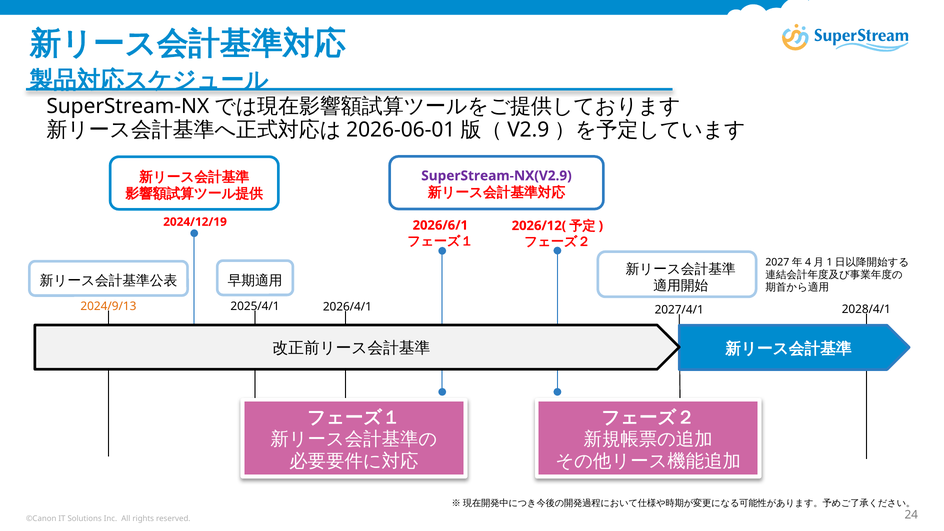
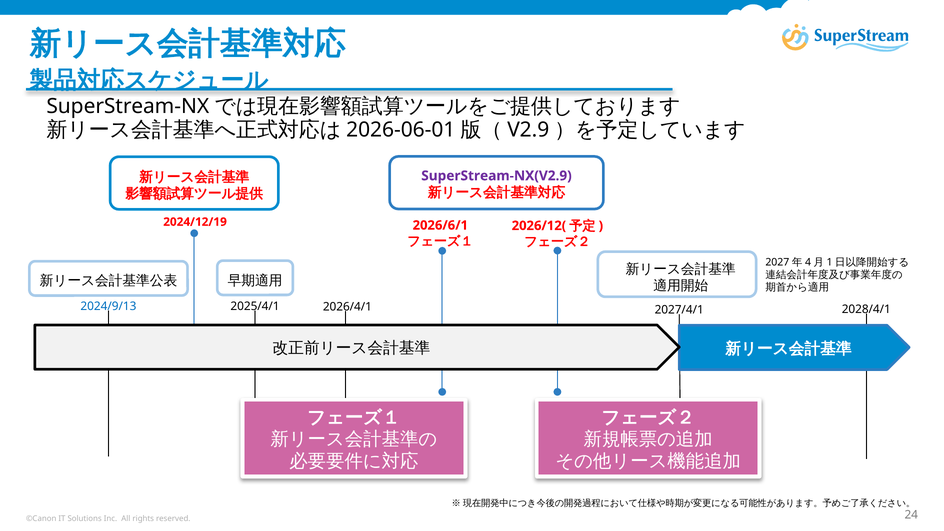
2024/9/13 colour: orange -> blue
